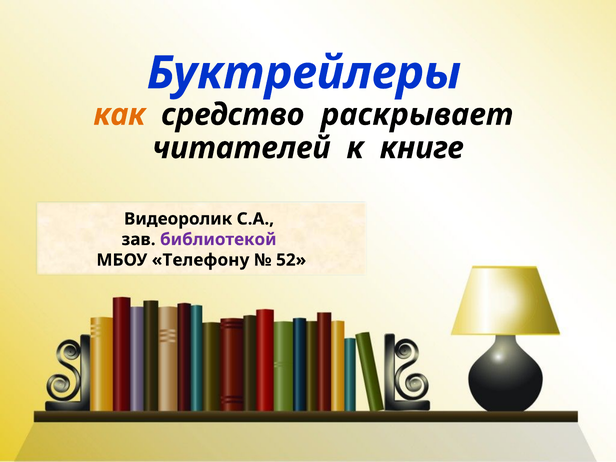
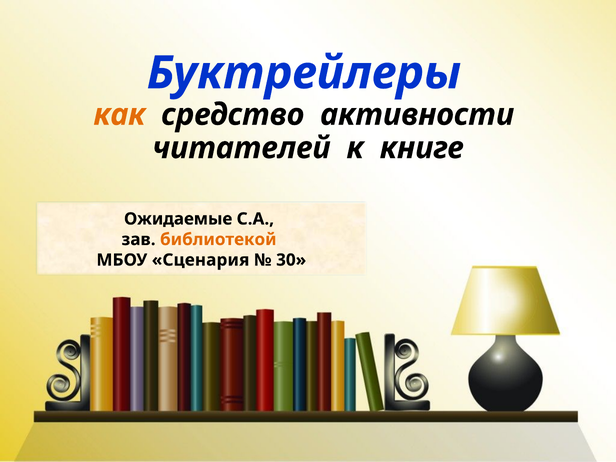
раскрывает: раскрывает -> активности
Видеоролик: Видеоролик -> Ожидаемые
библиотекой colour: purple -> orange
Телефону: Телефону -> Сценария
52: 52 -> 30
